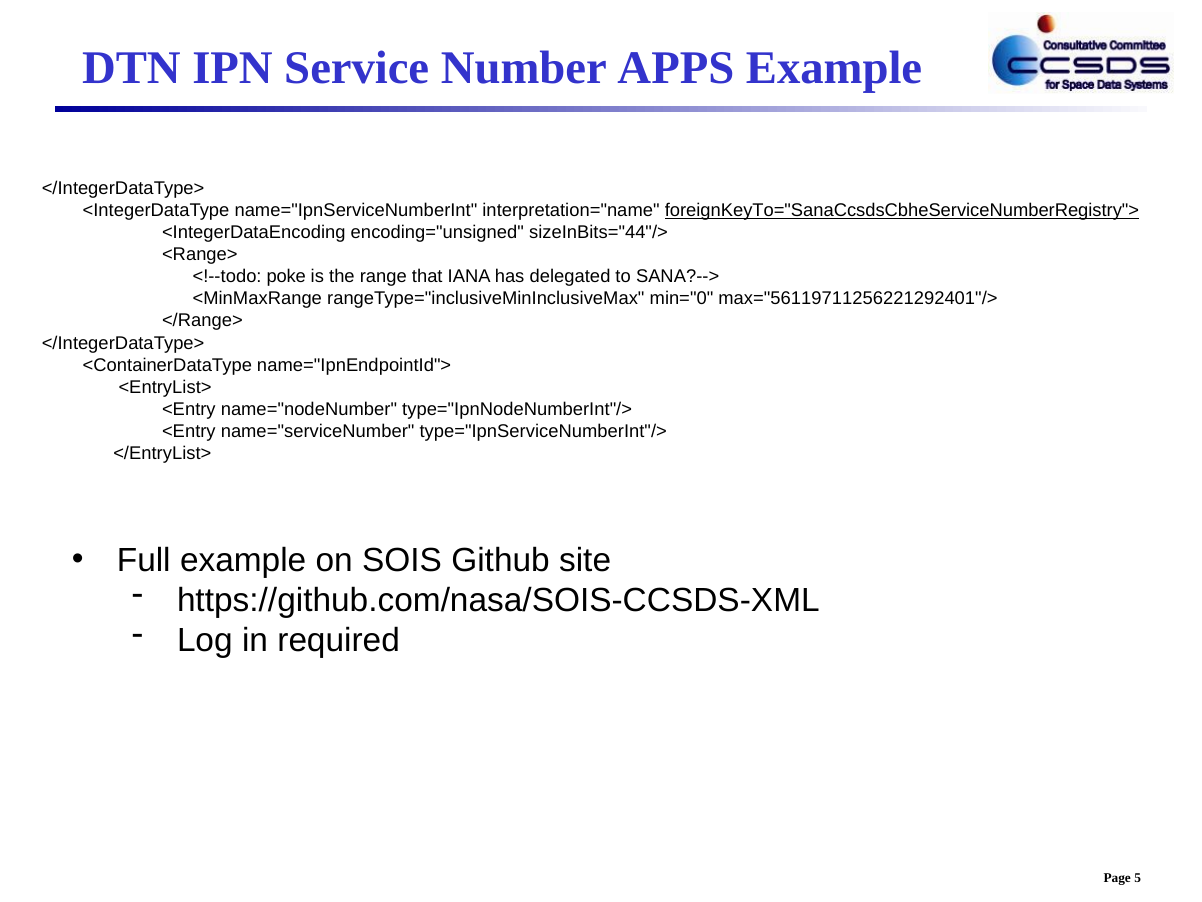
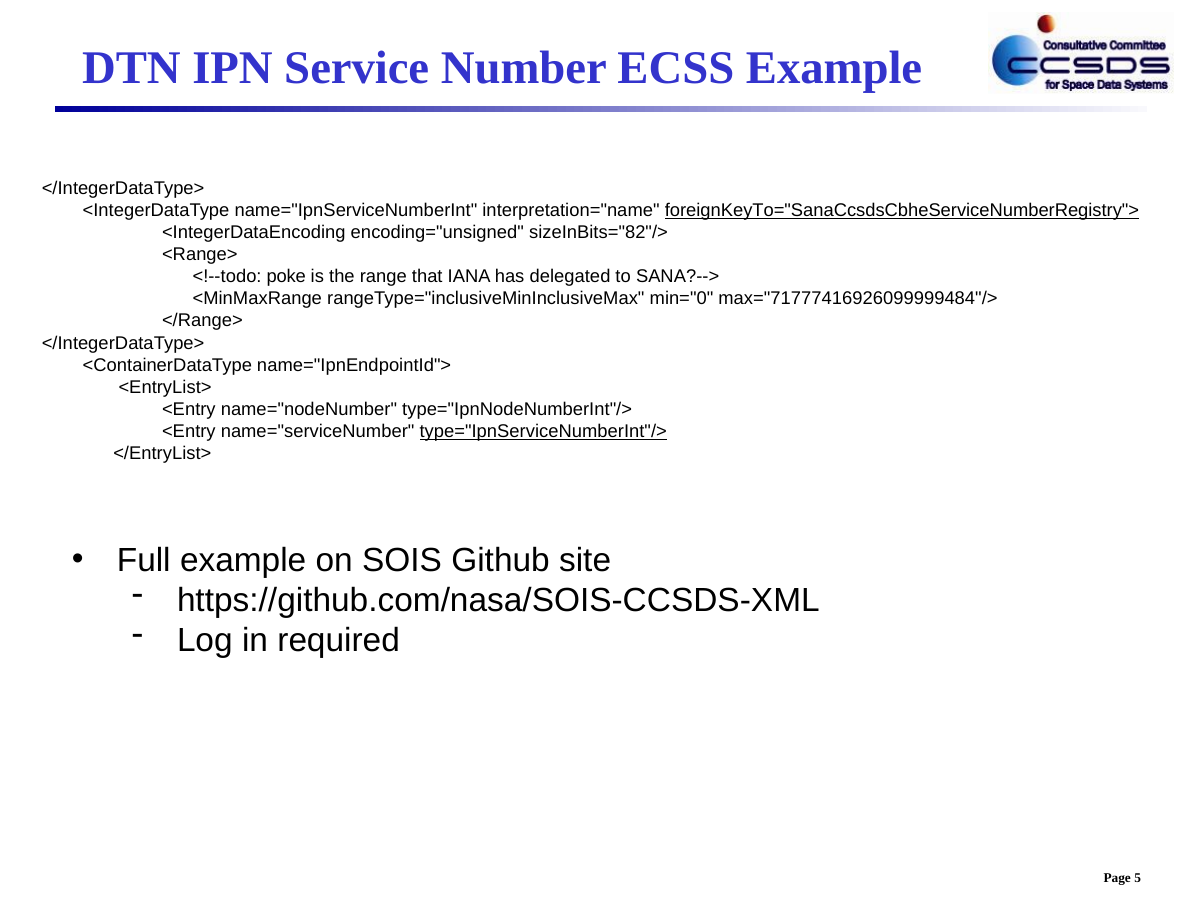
APPS: APPS -> ECSS
sizeInBits="44"/>: sizeInBits="44"/> -> sizeInBits="82"/>
max="56119711256221292401"/>: max="56119711256221292401"/> -> max="71777416926099999484"/>
type="IpnServiceNumberInt"/> underline: none -> present
